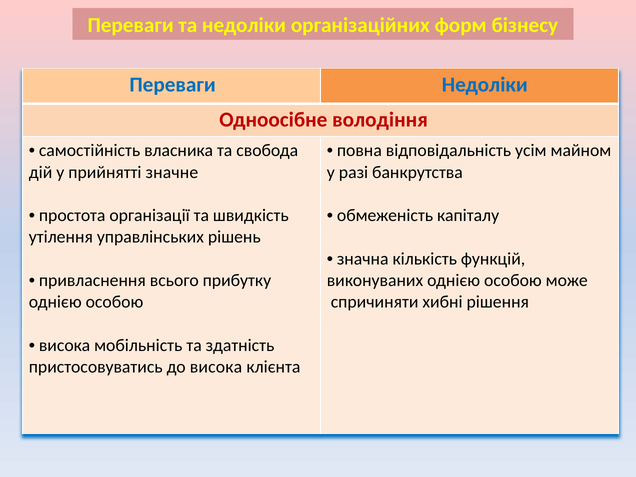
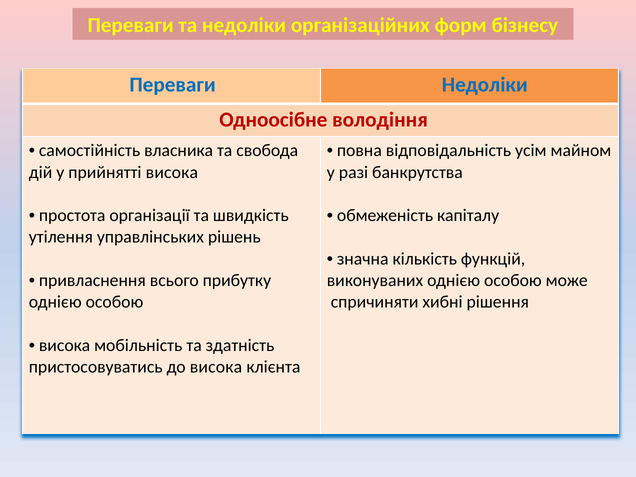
прийнятті значне: значне -> висока
